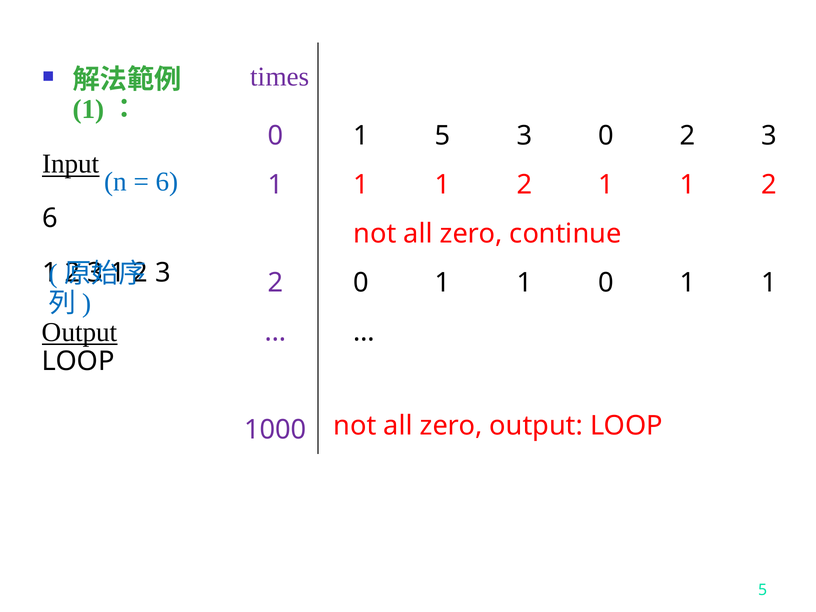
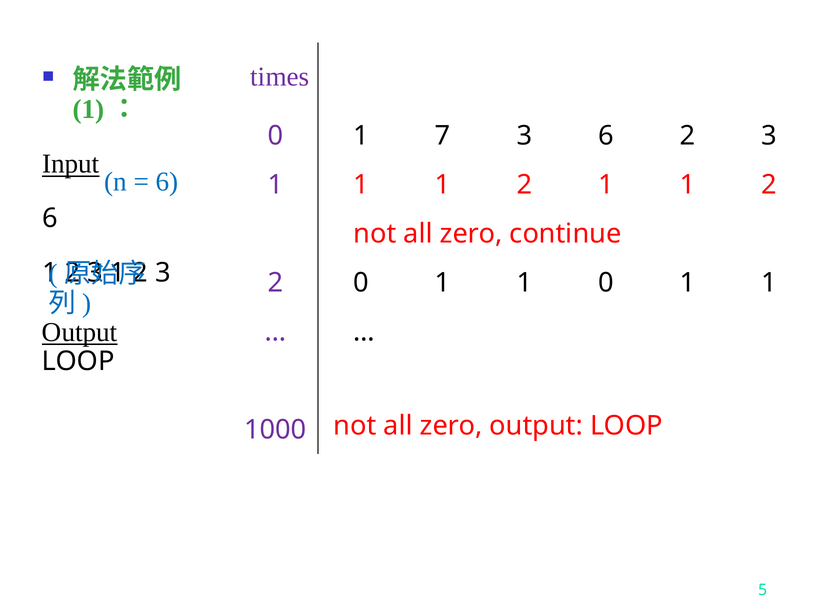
1 5: 5 -> 7
3 0: 0 -> 6
